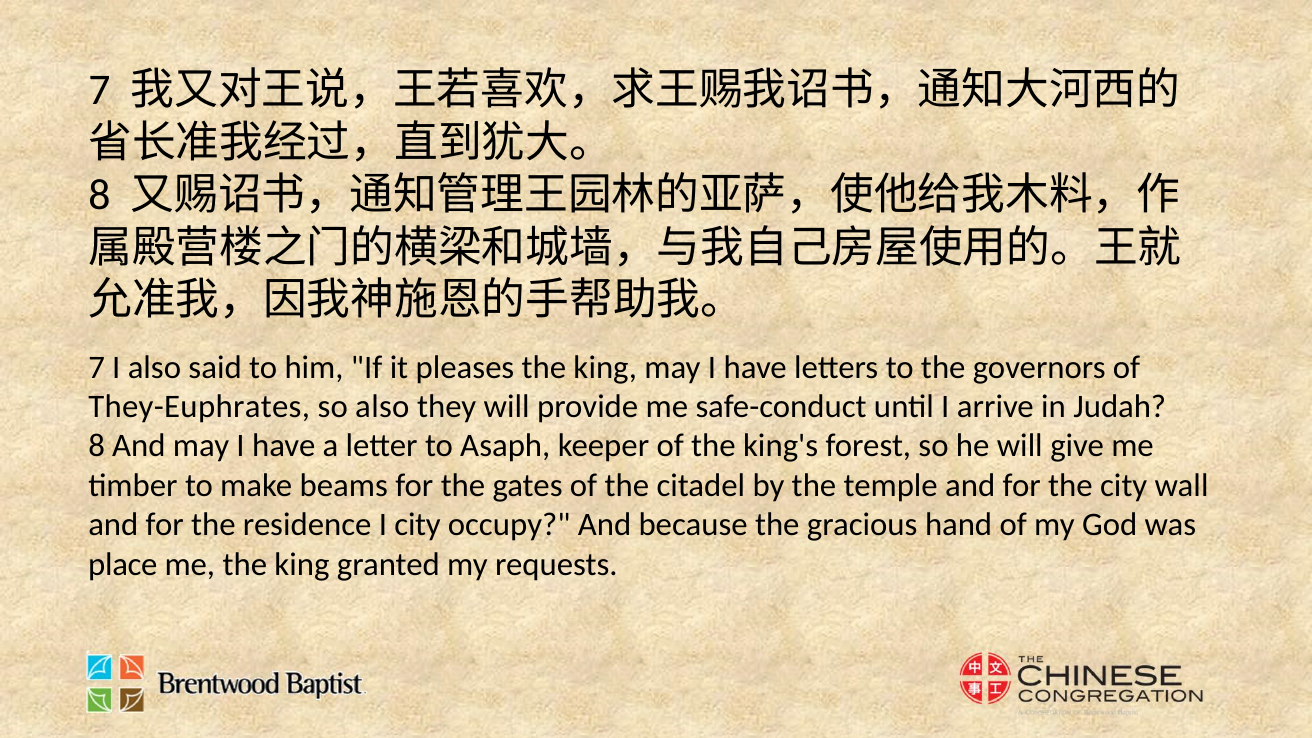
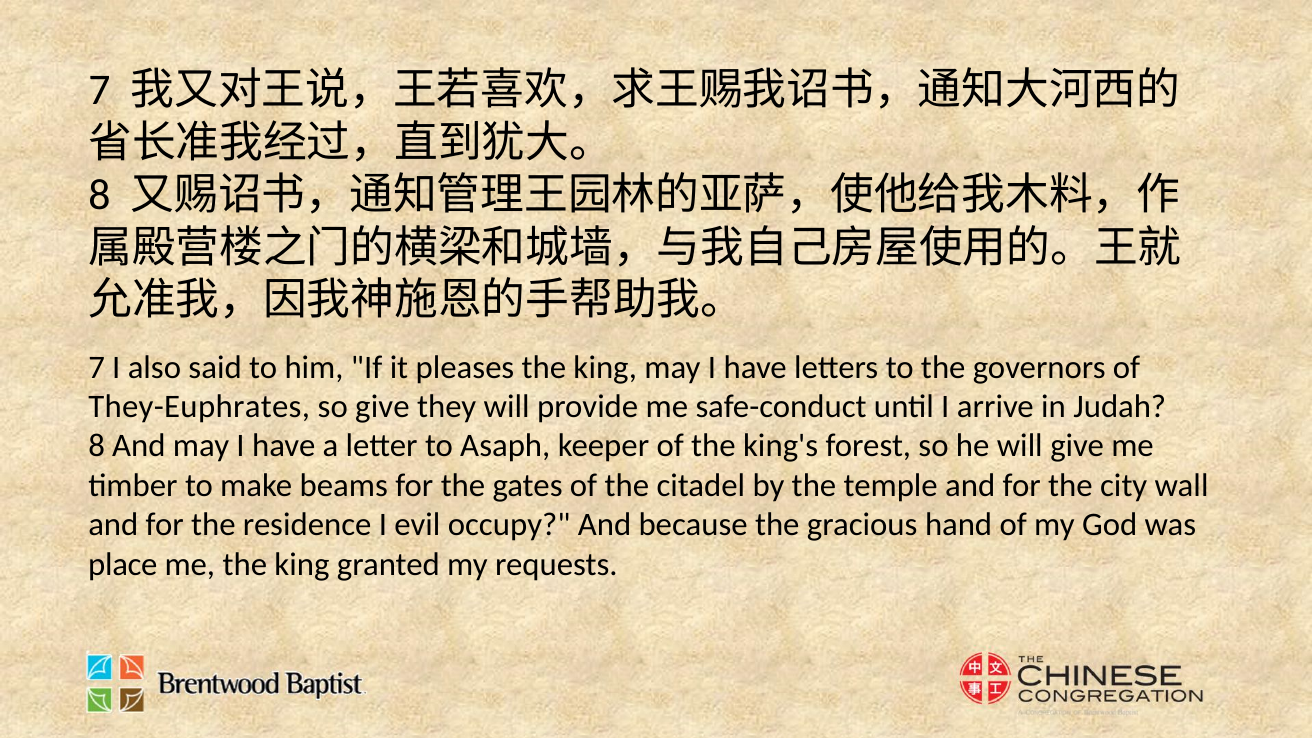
so also: also -> give
I city: city -> evil
